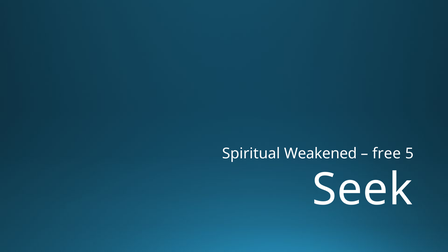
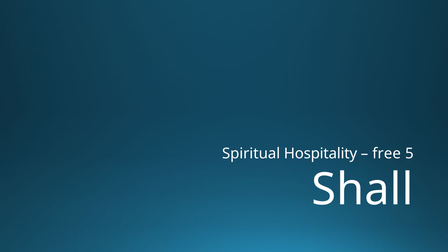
Weakened: Weakened -> Hospitality
Seek: Seek -> Shall
